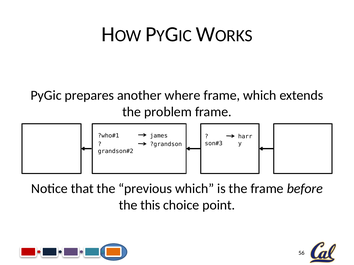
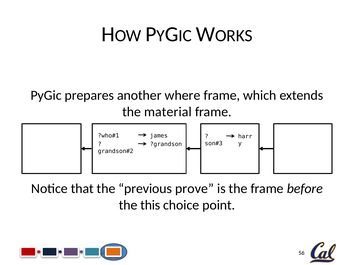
problem: problem -> material
previous which: which -> prove
